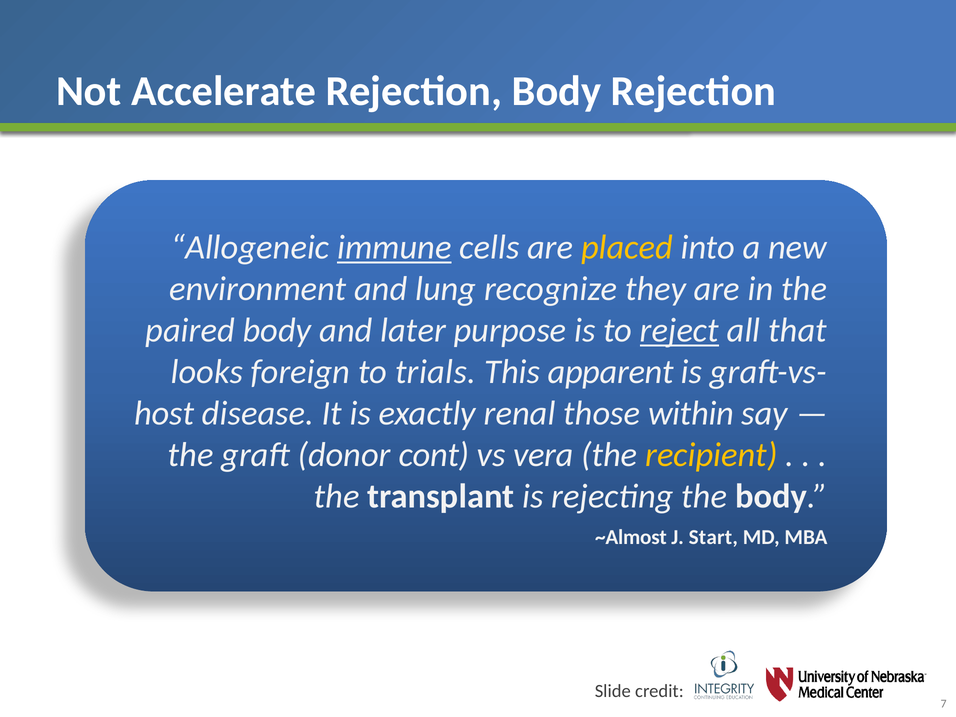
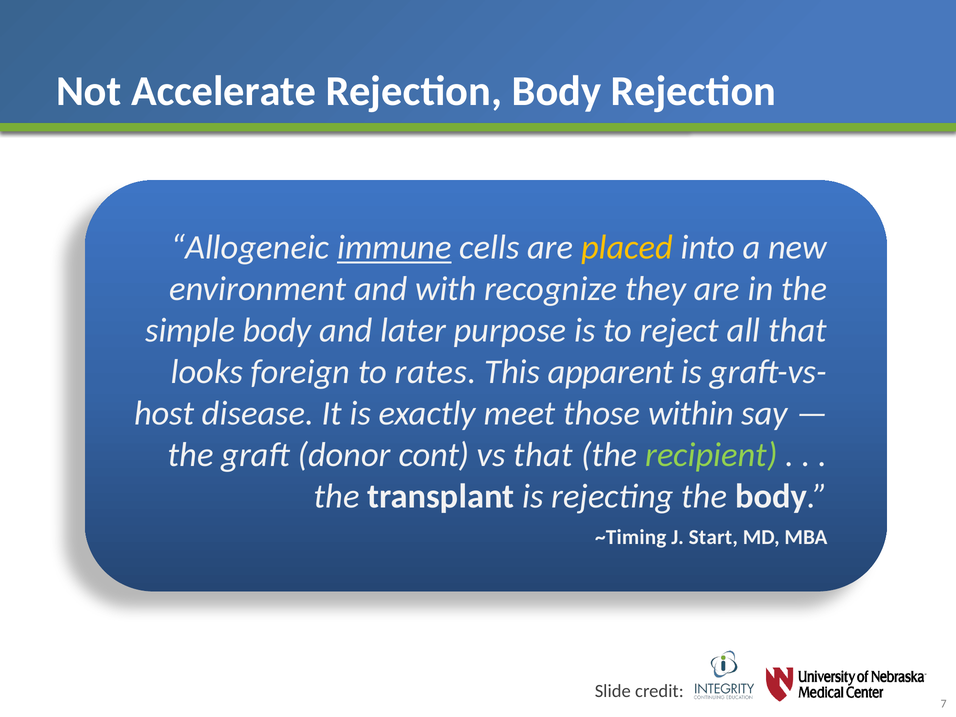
lung: lung -> with
paired: paired -> simple
reject underline: present -> none
trials: trials -> rates
renal: renal -> meet
vs vera: vera -> that
recipient colour: yellow -> light green
~Almost: ~Almost -> ~Timing
